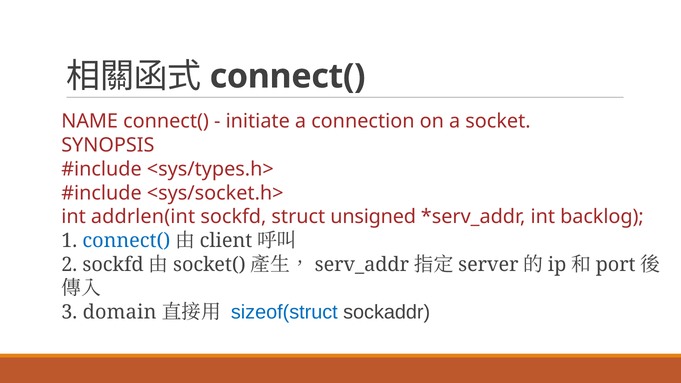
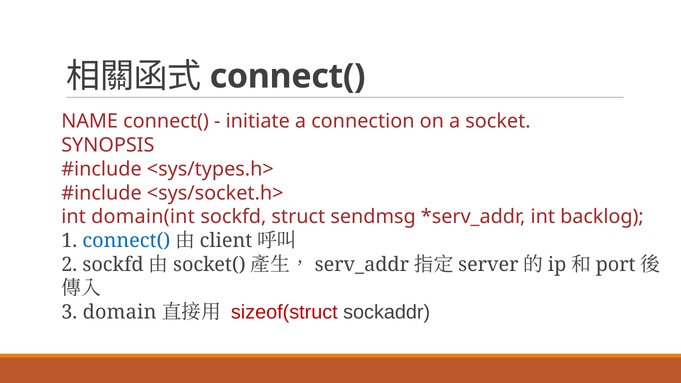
addrlen(int: addrlen(int -> domain(int
unsigned: unsigned -> sendmsg
sizeof(struct colour: blue -> red
